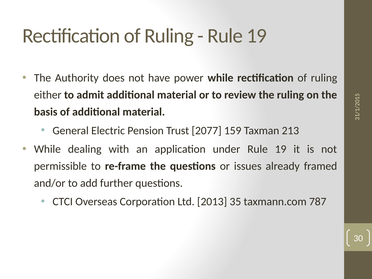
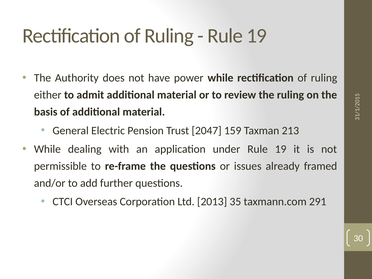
2077: 2077 -> 2047
787: 787 -> 291
